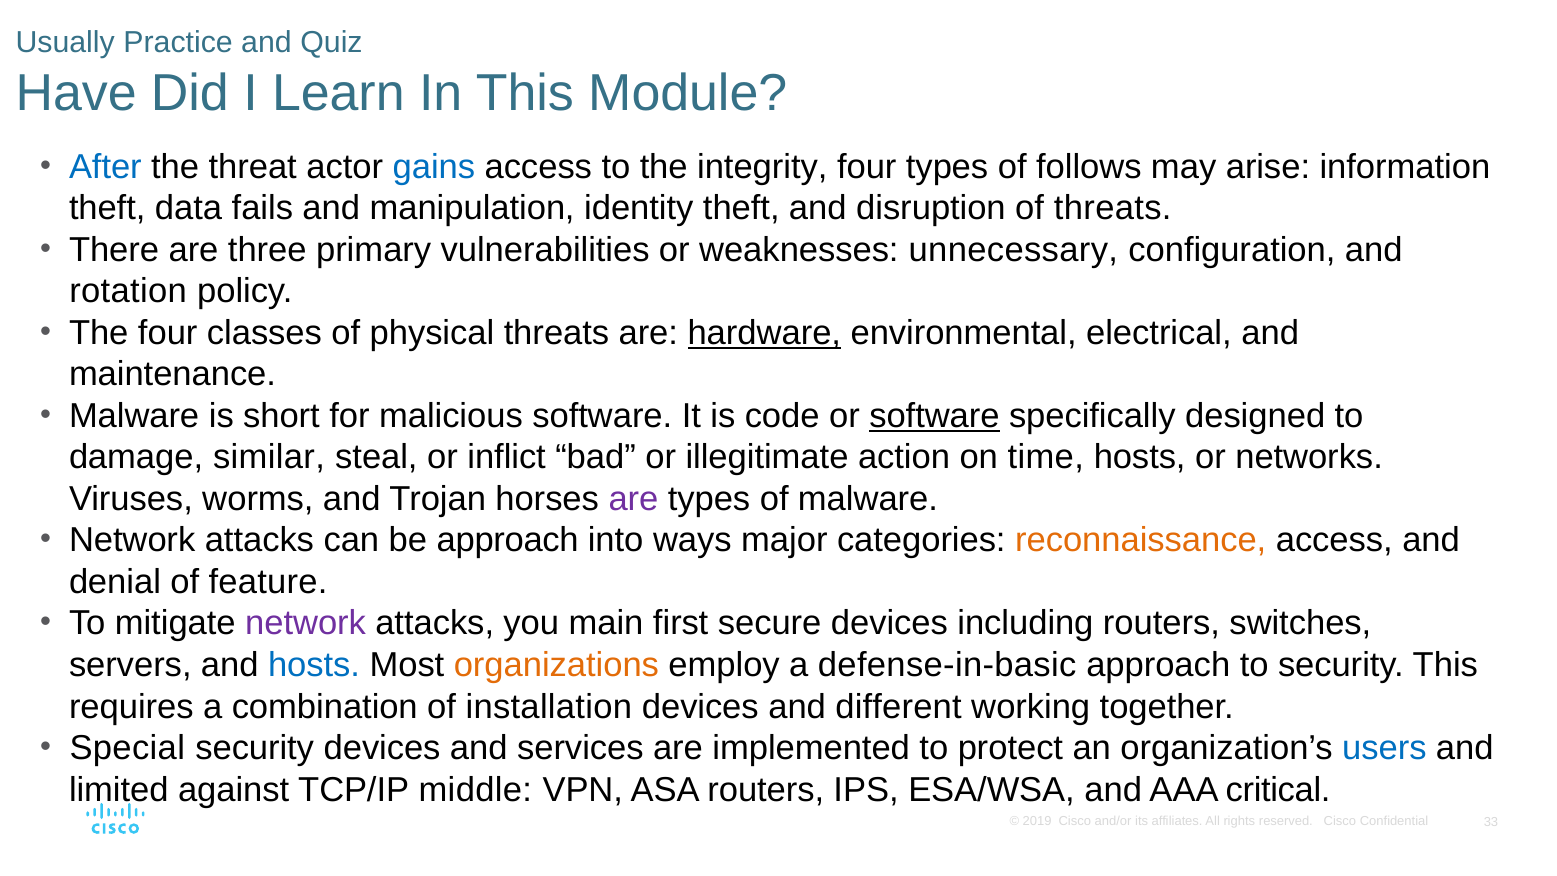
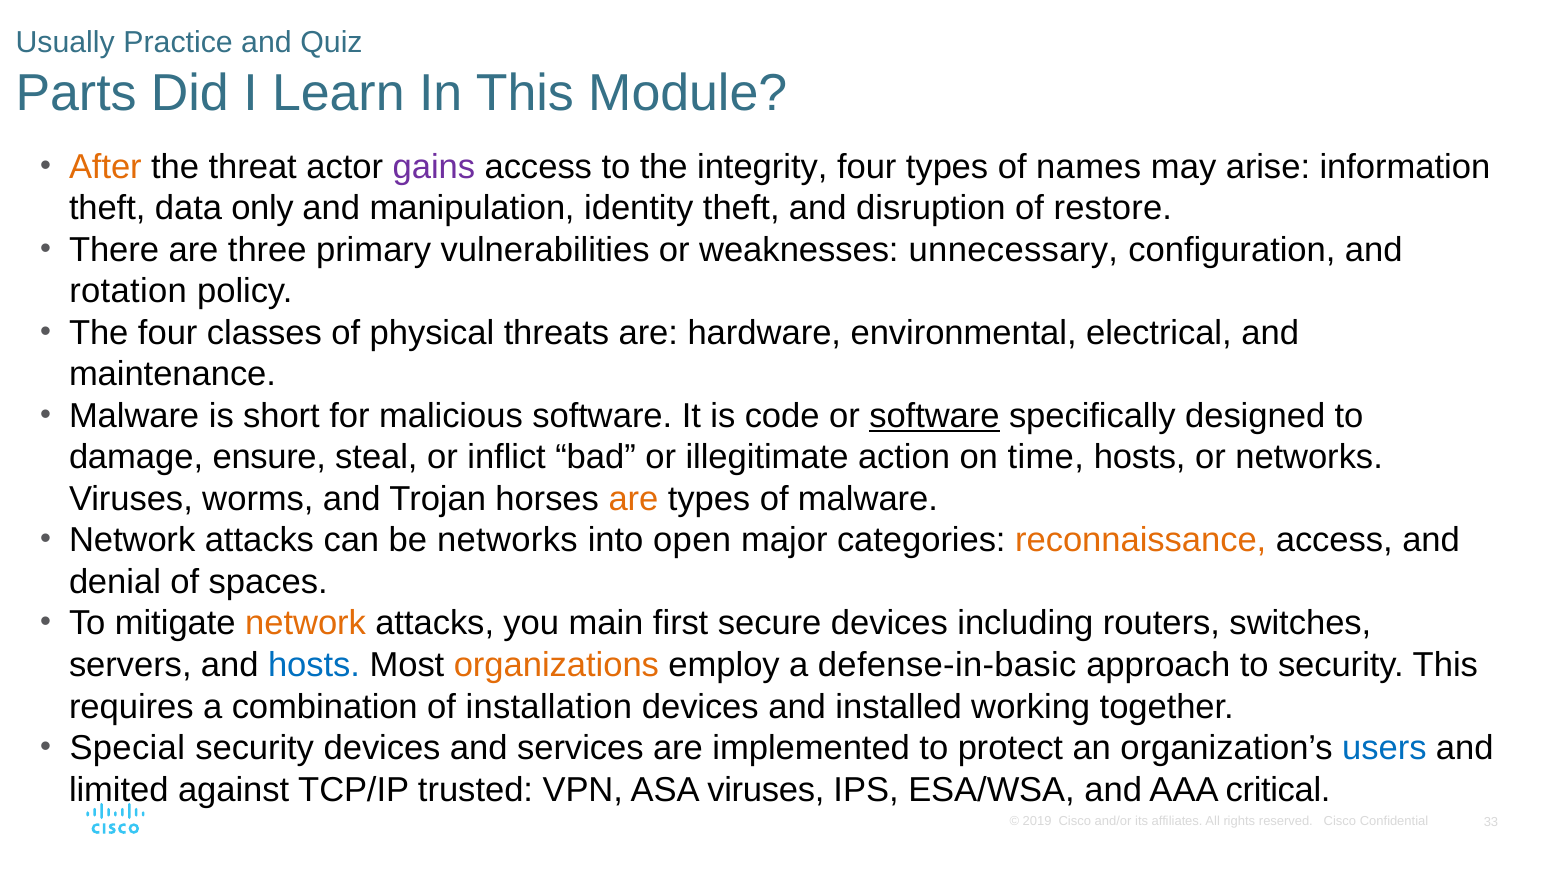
Have: Have -> Parts
After colour: blue -> orange
gains colour: blue -> purple
follows: follows -> names
fails: fails -> only
of threats: threats -> restore
hardware underline: present -> none
similar: similar -> ensure
are at (633, 499) colour: purple -> orange
be approach: approach -> networks
ways: ways -> open
feature: feature -> spaces
network at (306, 623) colour: purple -> orange
different: different -> installed
middle: middle -> trusted
ASA routers: routers -> viruses
